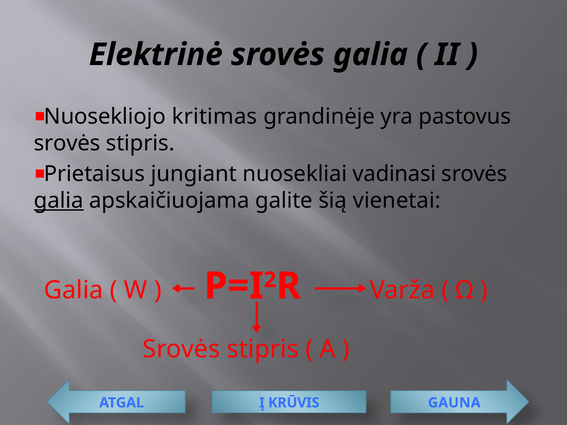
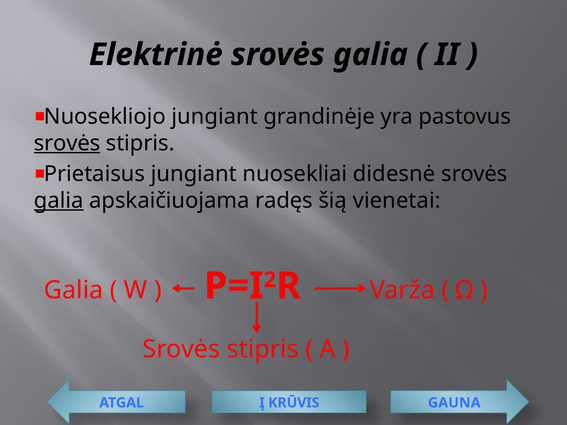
Nuosekliojo kritimas: kritimas -> jungiant
srovės at (67, 143) underline: none -> present
vadinasi: vadinasi -> didesnė
galite: galite -> radęs
